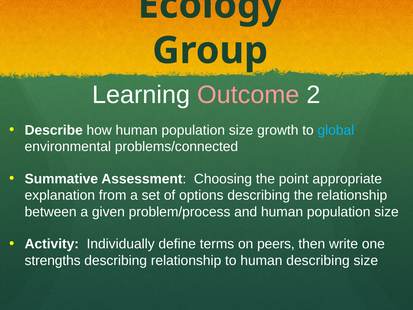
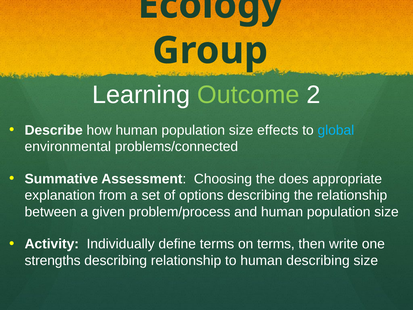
Outcome colour: pink -> light green
growth: growth -> effects
point: point -> does
on peers: peers -> terms
